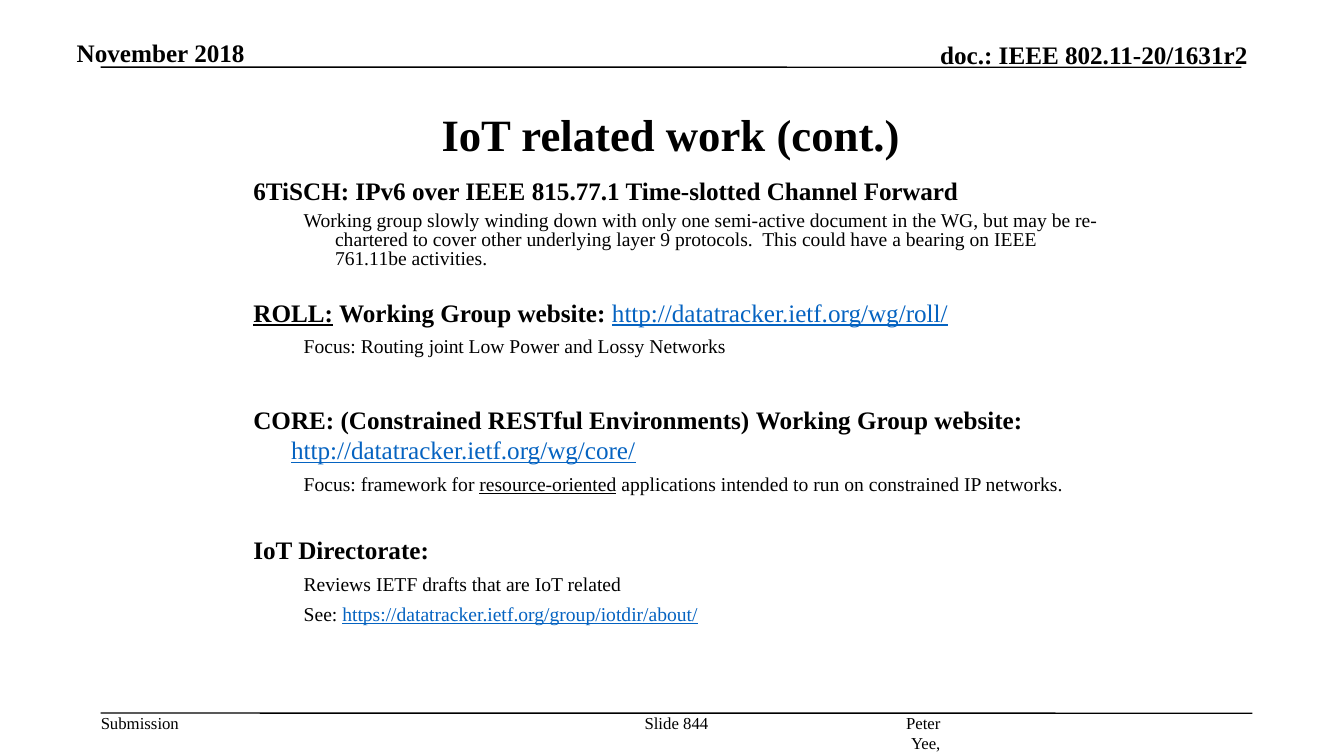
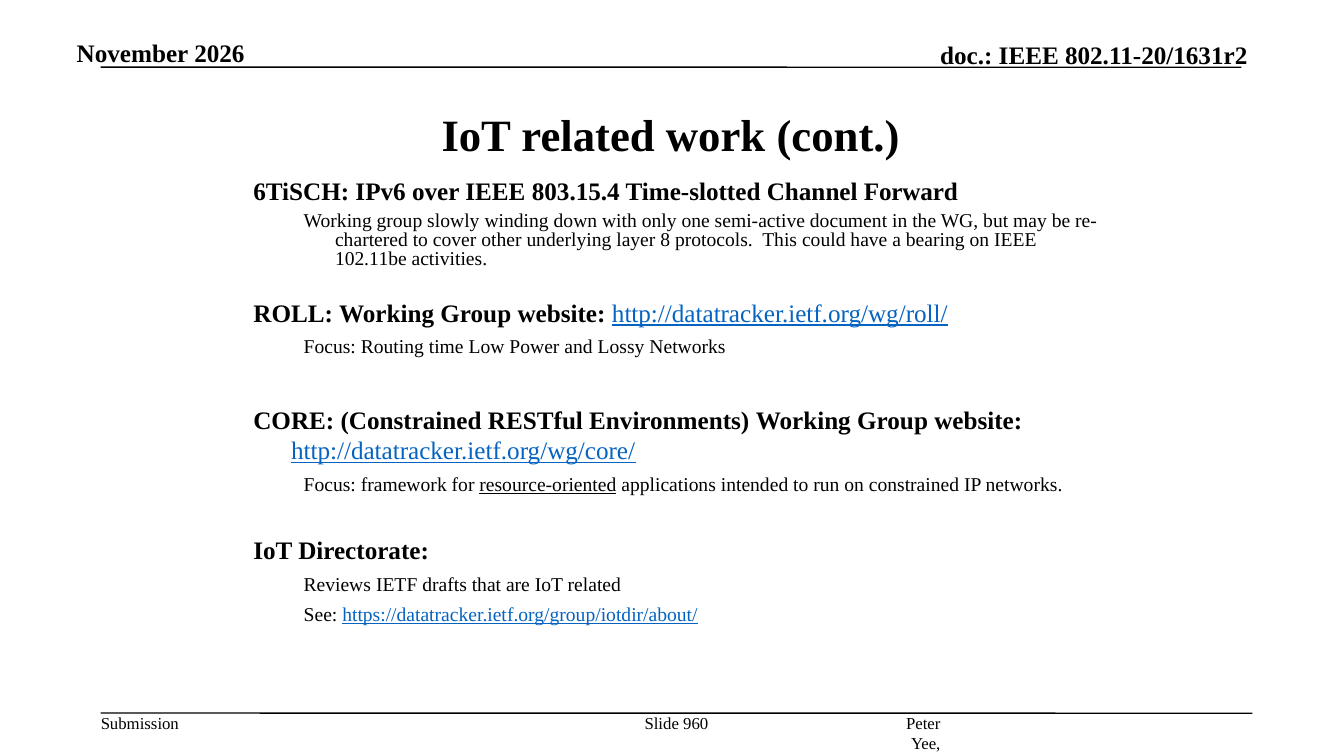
2018: 2018 -> 2026
815.77.1: 815.77.1 -> 803.15.4
9: 9 -> 8
761.11be: 761.11be -> 102.11be
ROLL underline: present -> none
joint: joint -> time
844: 844 -> 960
